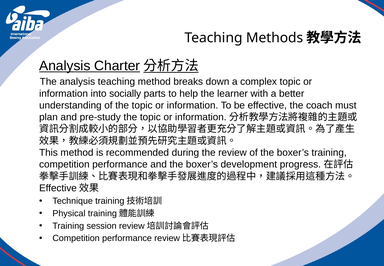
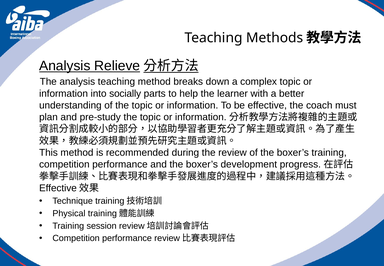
Charter: Charter -> Relieve
